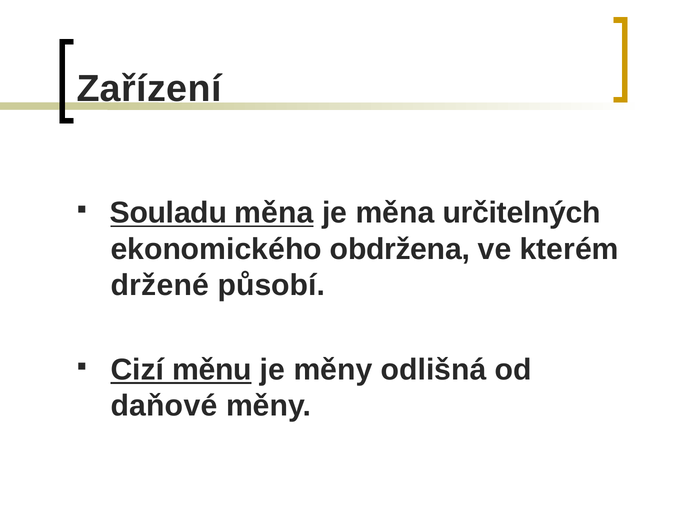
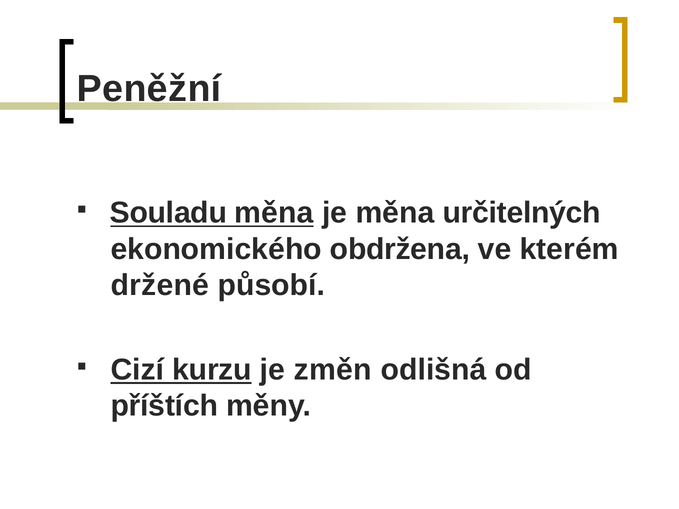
Zařízení: Zařízení -> Peněžní
měnu: měnu -> kurzu
je měny: měny -> změn
daňové: daňové -> příštích
